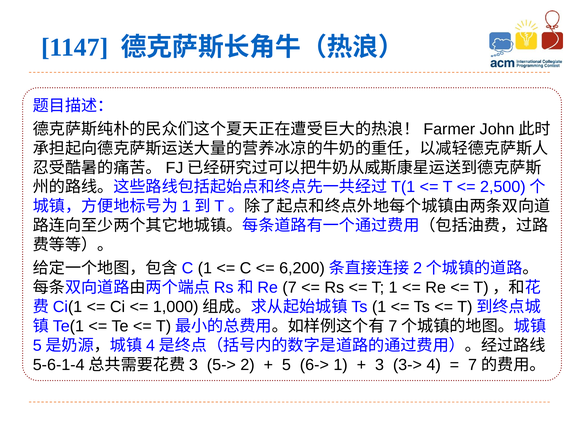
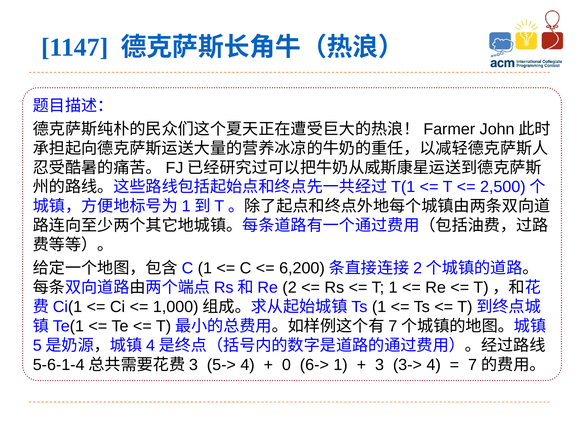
7 at (290, 288): 7 -> 2
5-> 2: 2 -> 4
5: 5 -> 0
